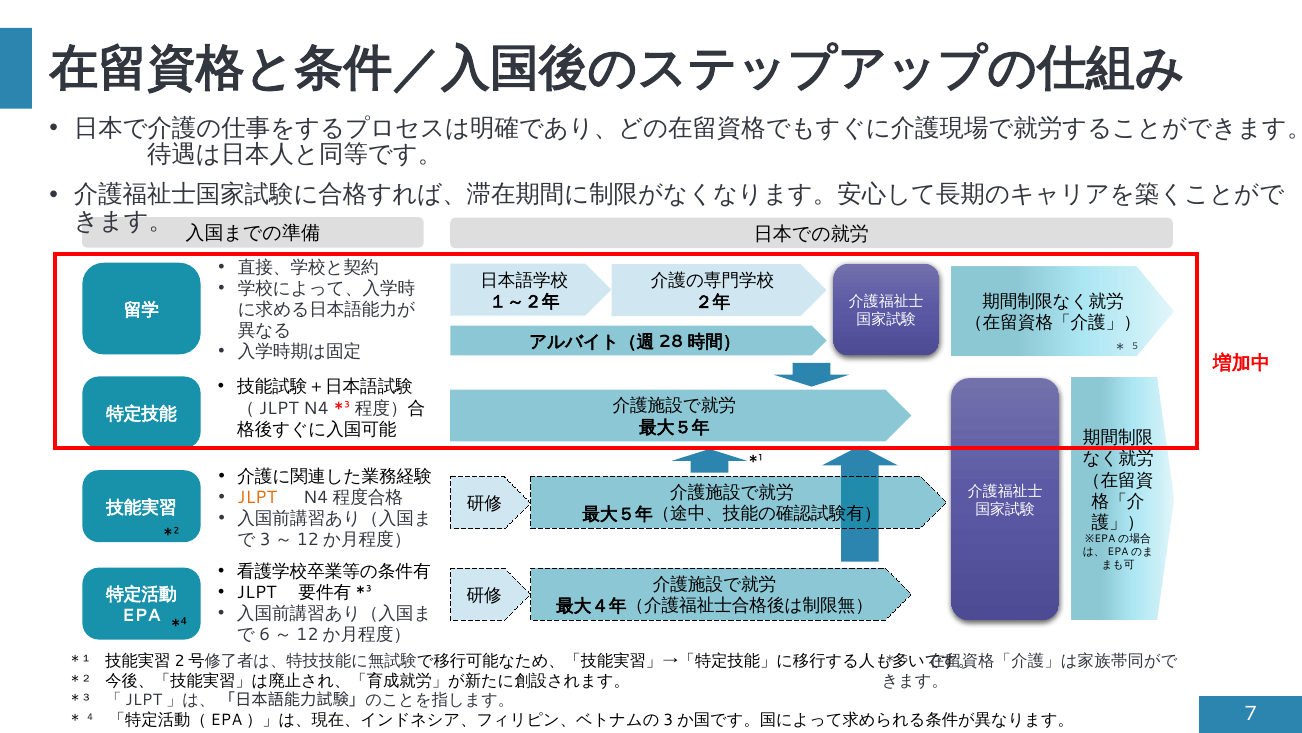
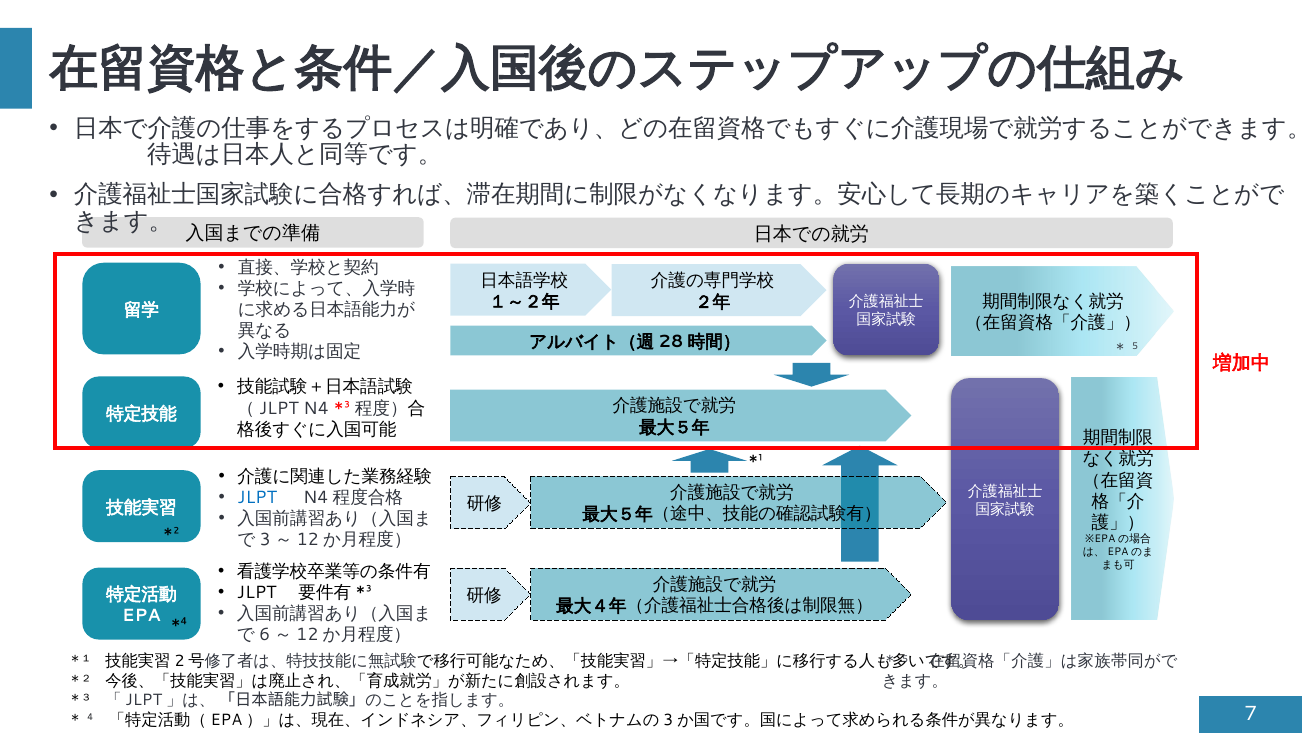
JLPT at (257, 497) colour: orange -> blue
